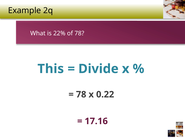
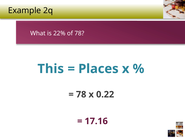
Divide: Divide -> Places
